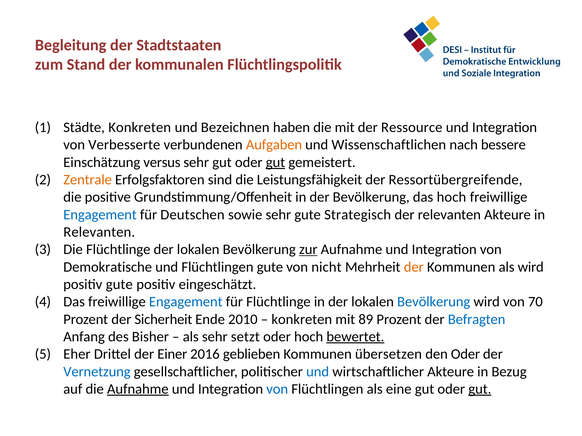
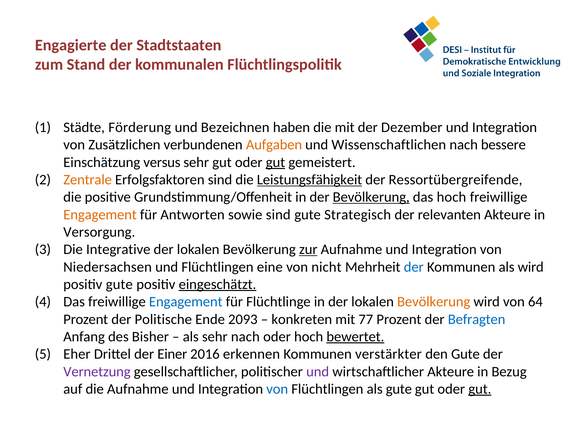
Begleitung: Begleitung -> Engagierte
Städte Konkreten: Konkreten -> Förderung
Ressource: Ressource -> Dezember
Verbesserte: Verbesserte -> Zusätzlichen
Leistungsfähigkeit underline: none -> present
Bevölkerung at (371, 197) underline: none -> present
Engagement at (100, 215) colour: blue -> orange
Deutschen: Deutschen -> Antworten
sowie sehr: sehr -> sind
Relevanten at (99, 232): Relevanten -> Versorgung
Die Flüchtlinge: Flüchtlinge -> Integrative
Demokratische: Demokratische -> Niedersachsen
Flüchtlingen gute: gute -> eine
der at (414, 267) colour: orange -> blue
eingeschätzt underline: none -> present
Bevölkerung at (434, 302) colour: blue -> orange
70: 70 -> 64
Sicherheit: Sicherheit -> Politische
2010: 2010 -> 2093
89: 89 -> 77
sehr setzt: setzt -> nach
geblieben: geblieben -> erkennen
übersetzen: übersetzen -> verstärkter
den Oder: Oder -> Gute
Vernetzung colour: blue -> purple
und at (318, 372) colour: blue -> purple
Aufnahme at (138, 389) underline: present -> none
als eine: eine -> gute
